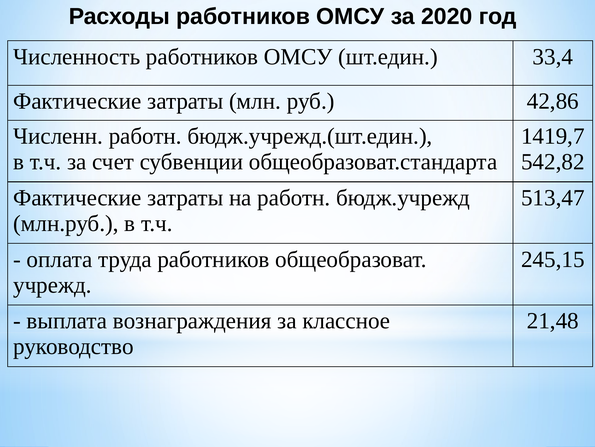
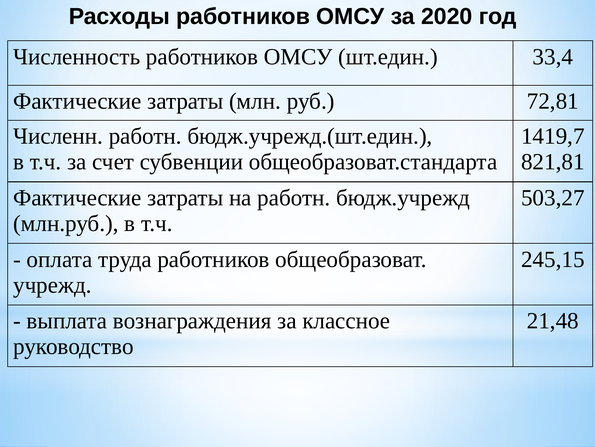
42,86: 42,86 -> 72,81
542,82: 542,82 -> 821,81
513,47: 513,47 -> 503,27
